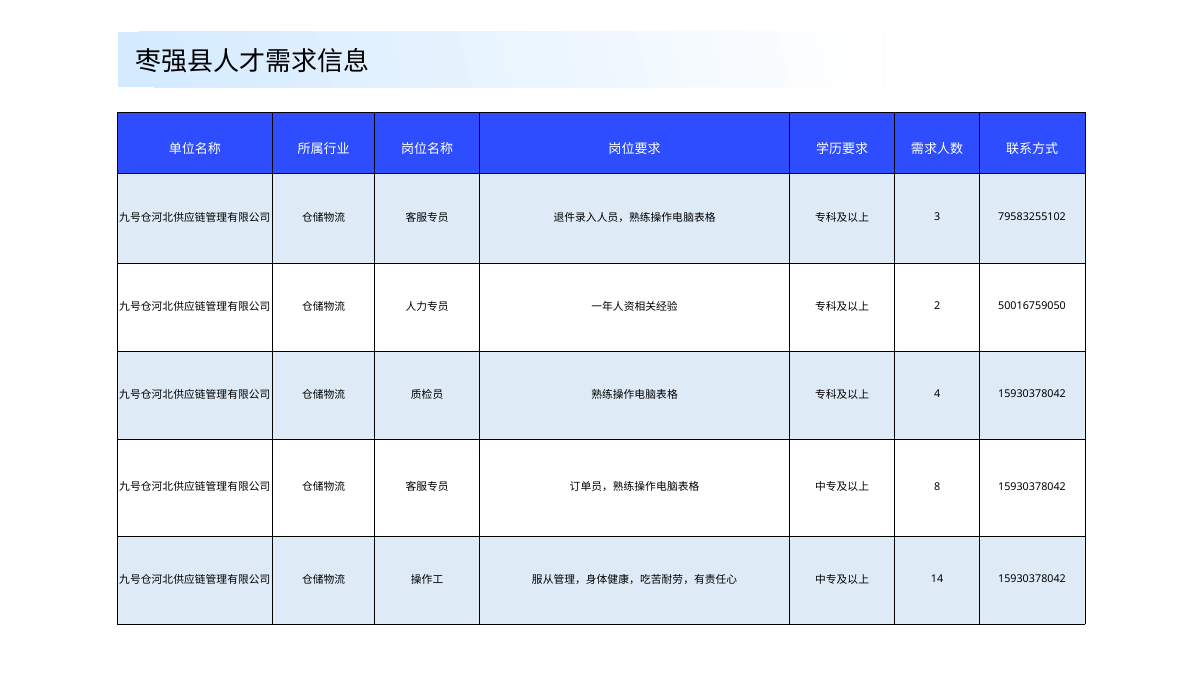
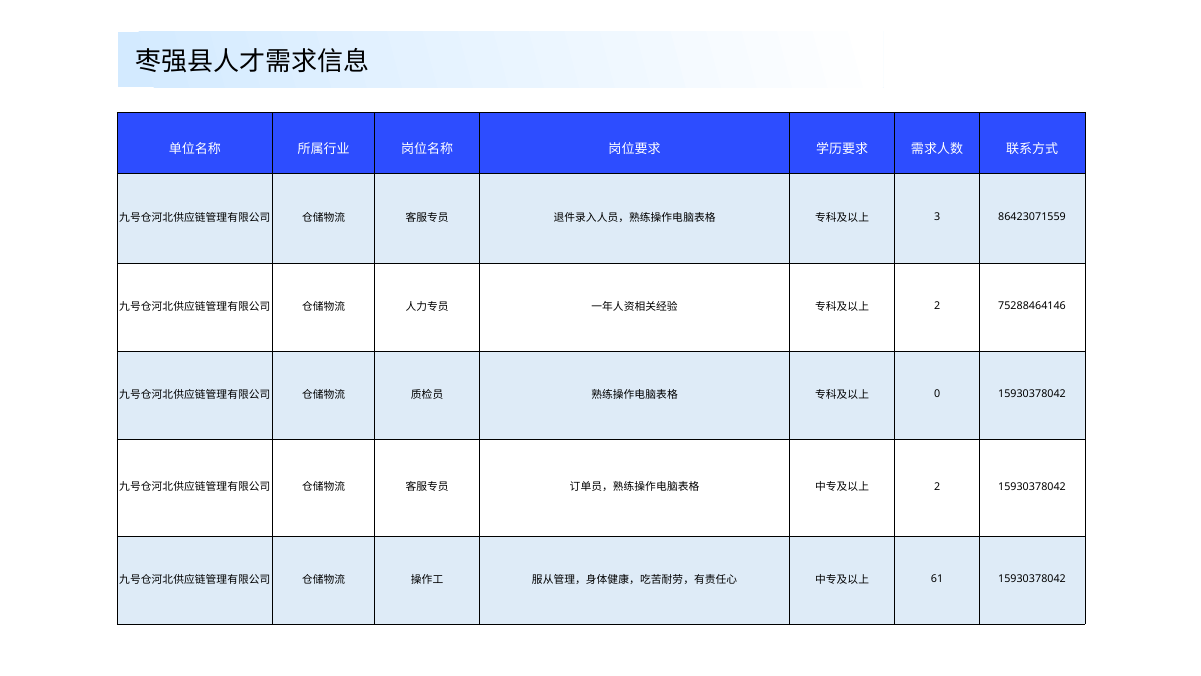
79583255102: 79583255102 -> 86423071559
50016759050: 50016759050 -> 75288464146
4: 4 -> 0
8 at (937, 486): 8 -> 2
14: 14 -> 61
